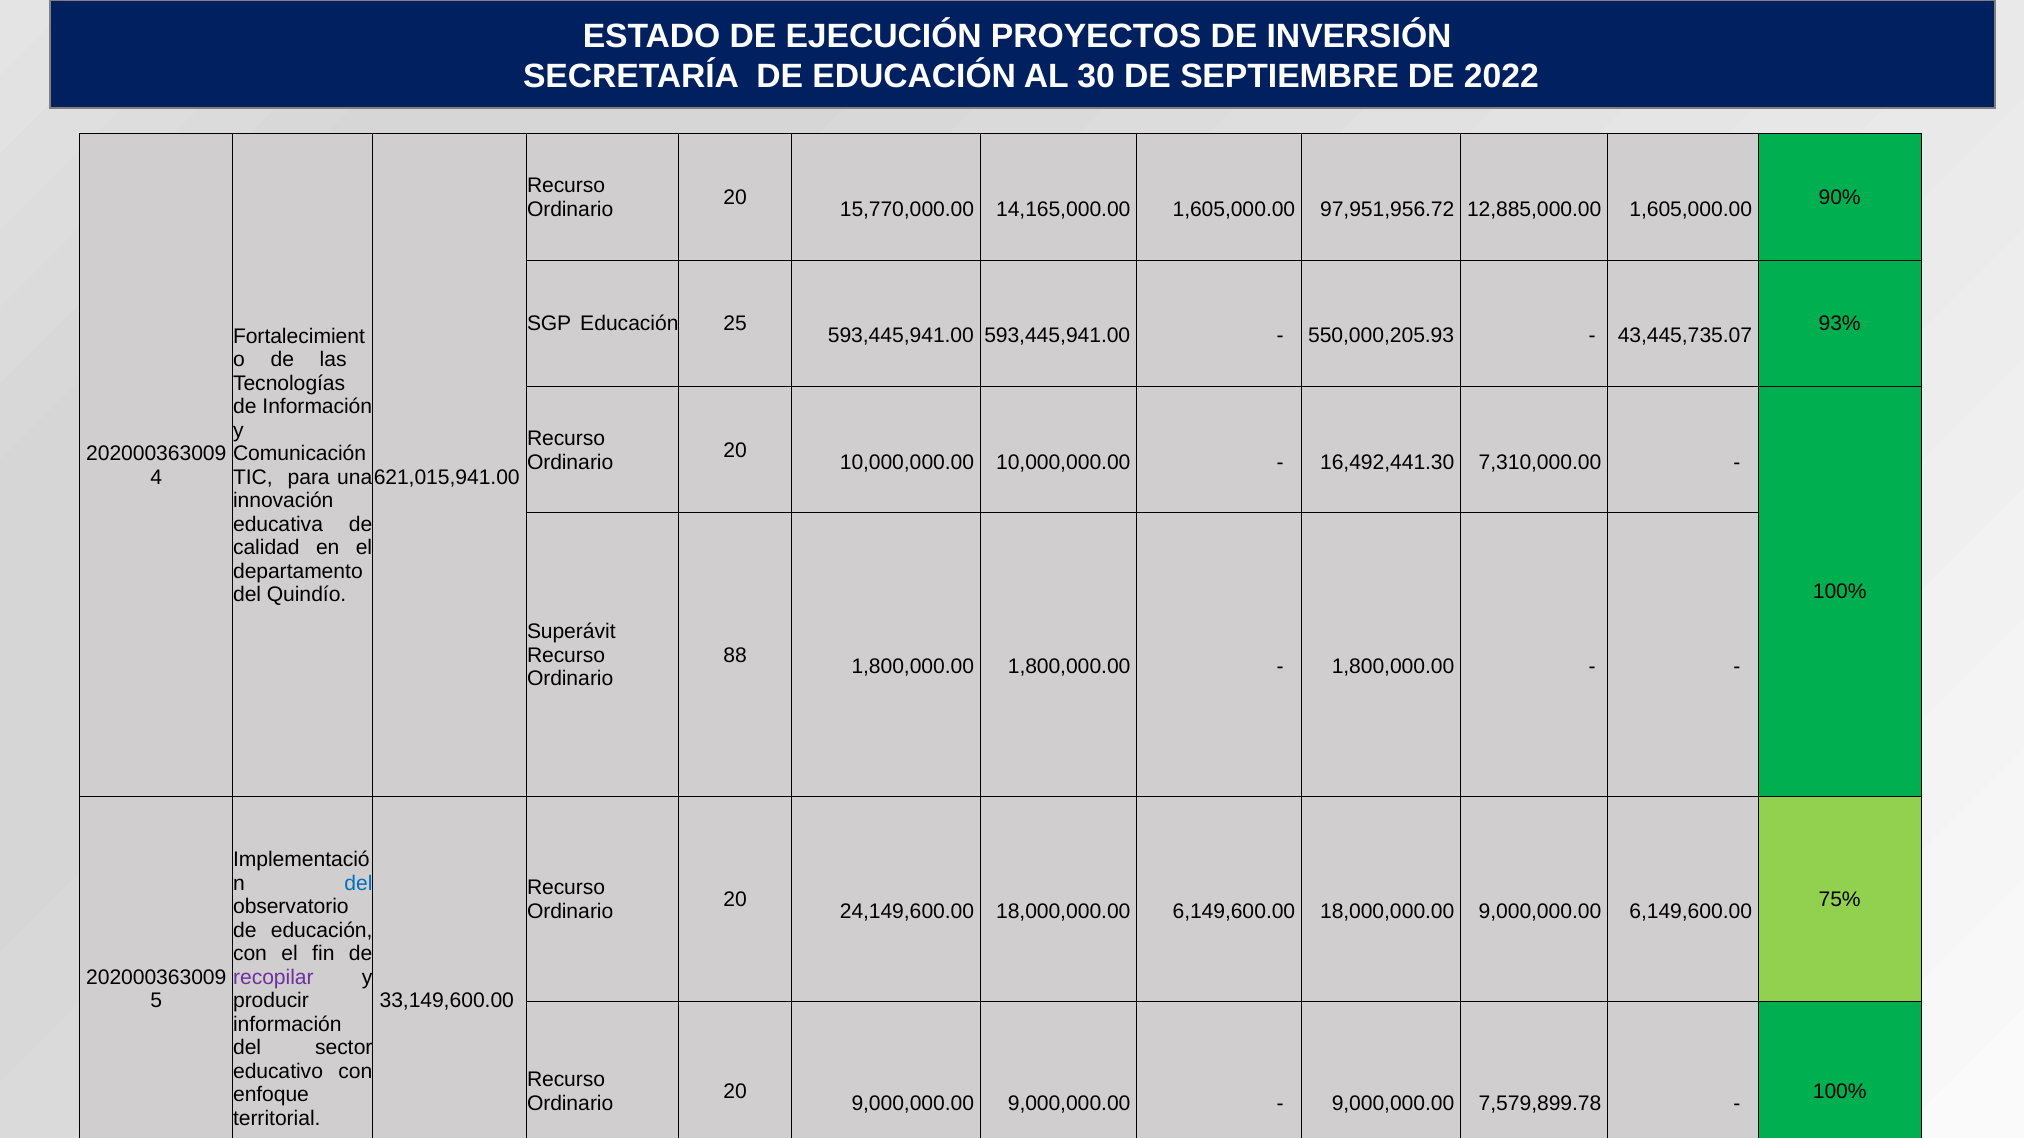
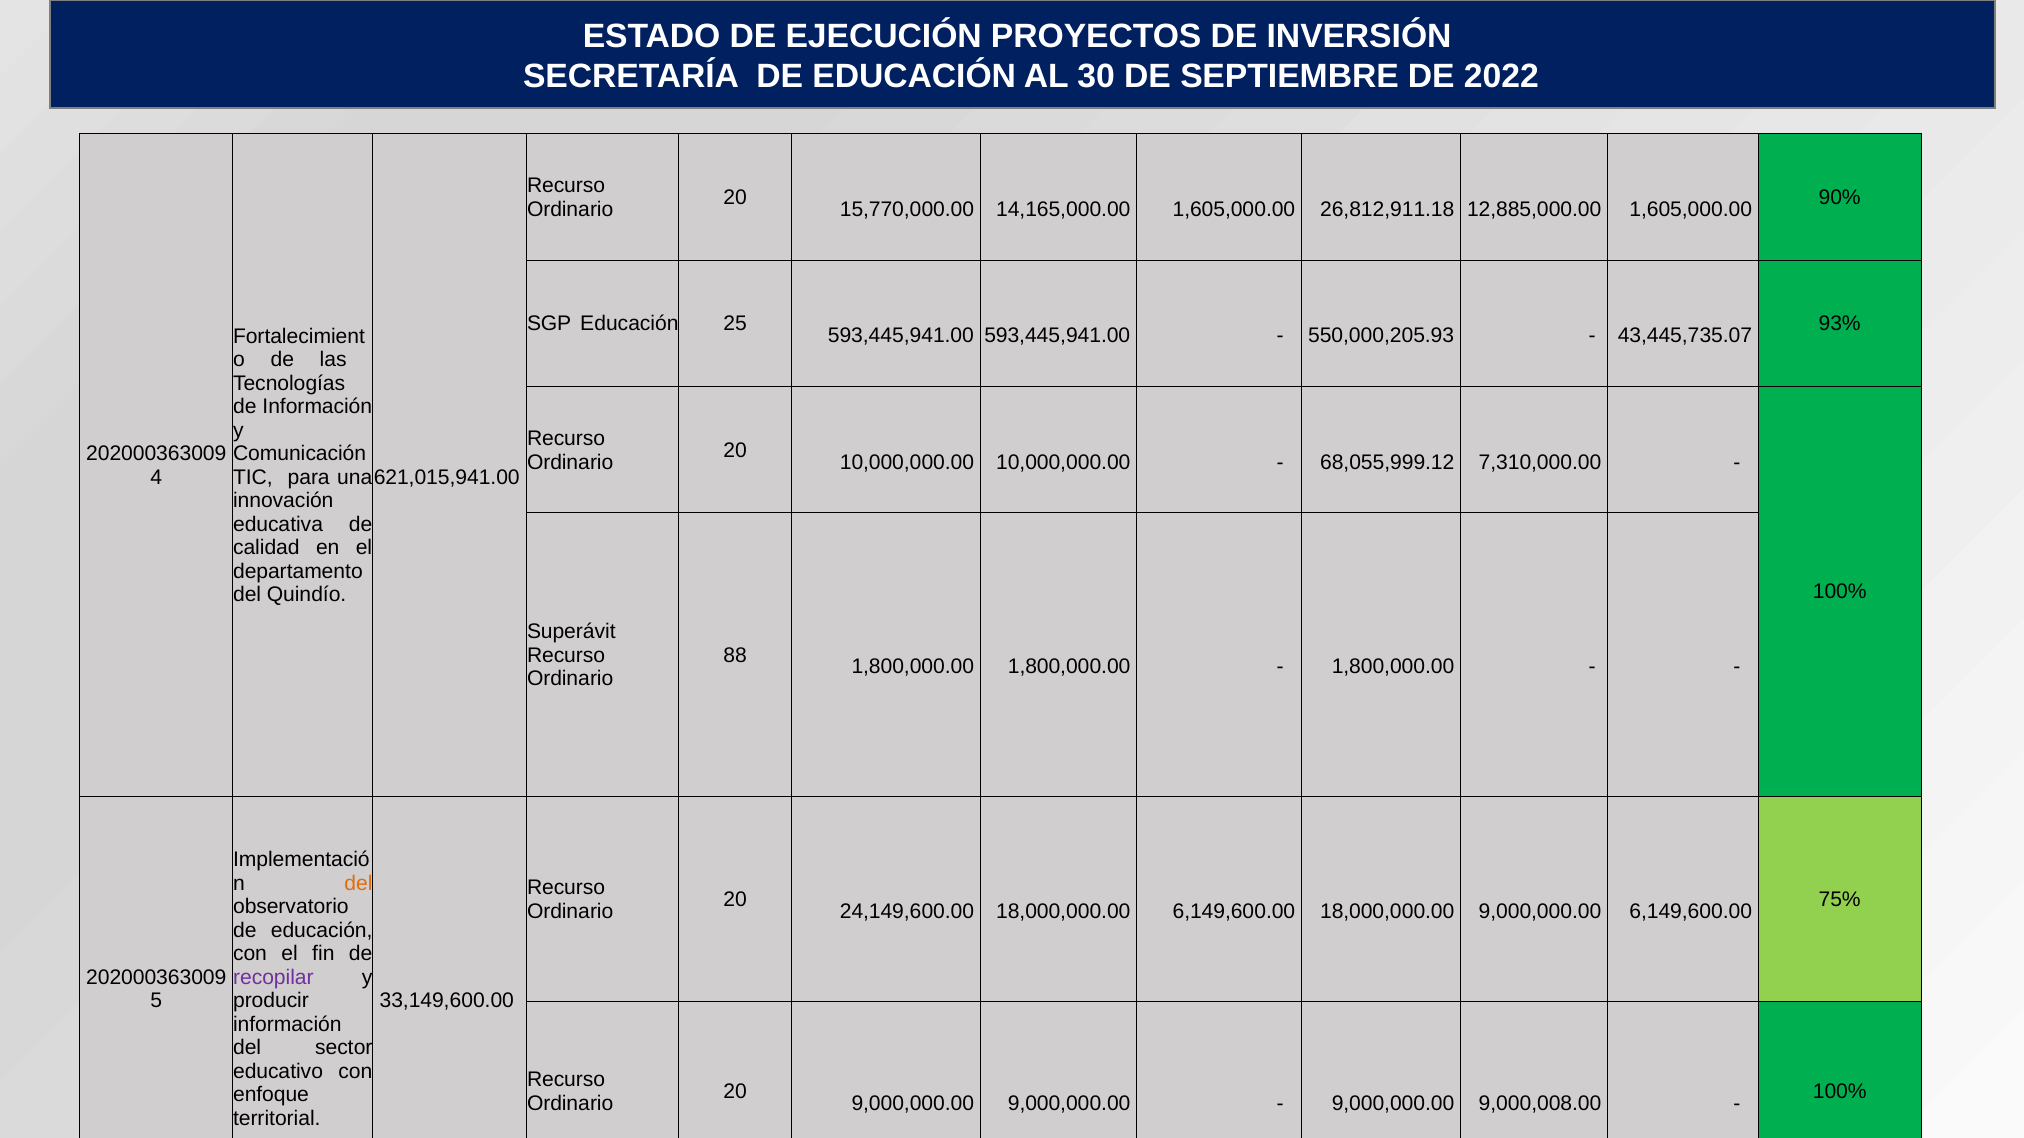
97,951,956.72: 97,951,956.72 -> 26,812,911.18
16,492,441.30: 16,492,441.30 -> 68,055,999.12
del at (358, 883) colour: blue -> orange
7,579,899.78: 7,579,899.78 -> 9,000,008.00
